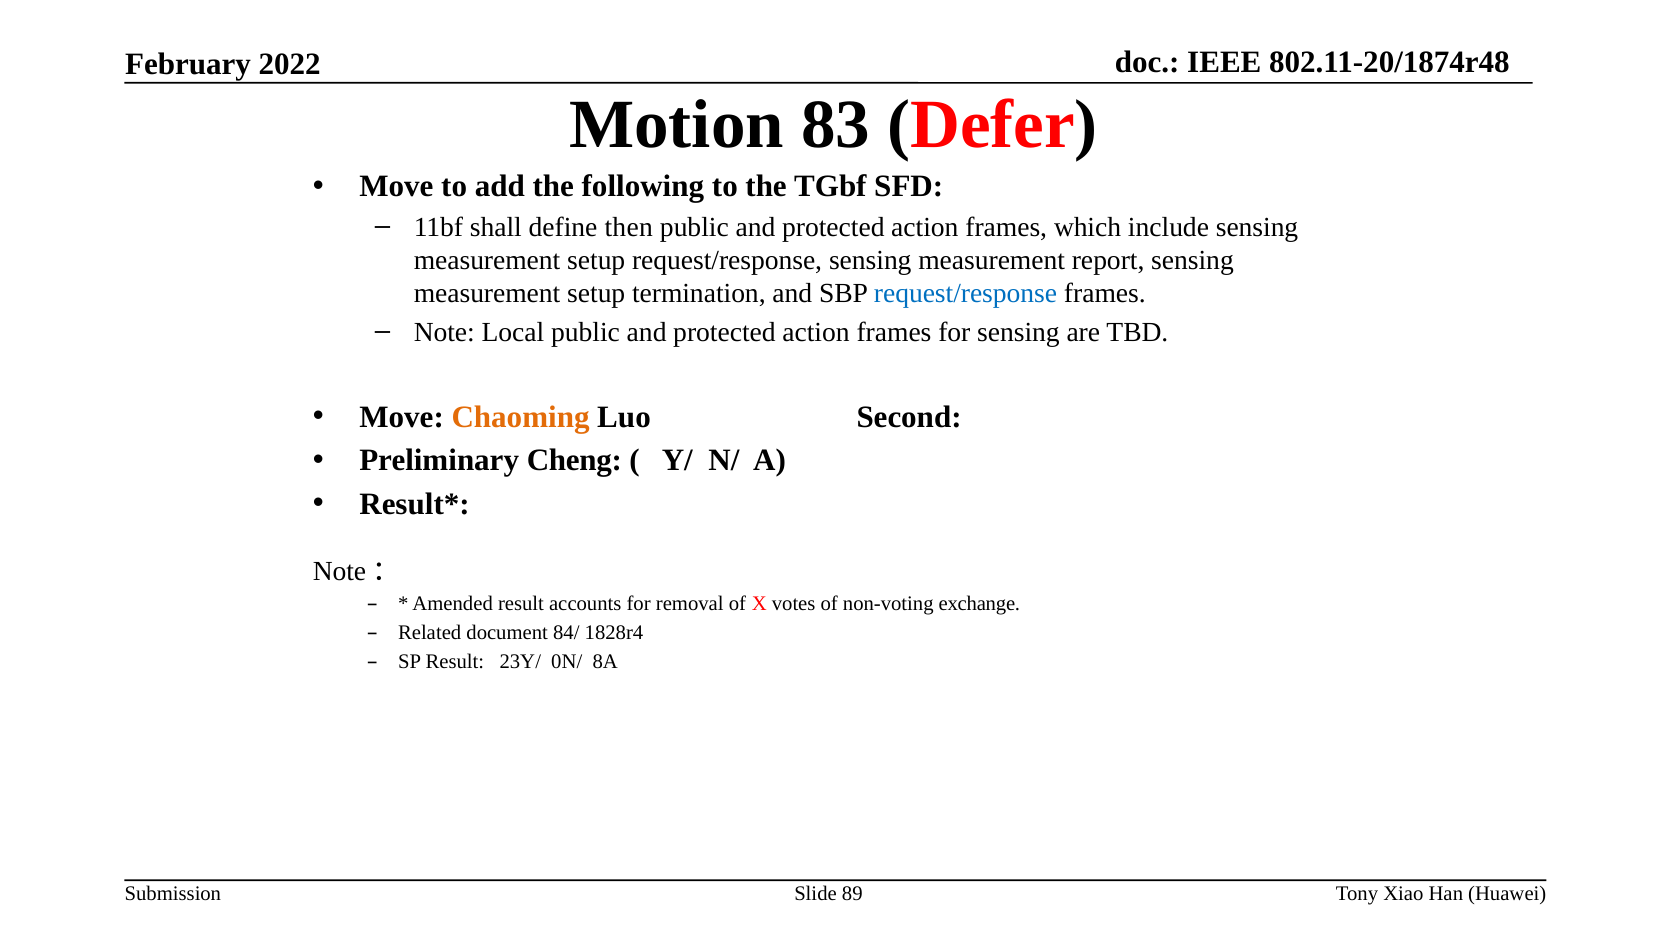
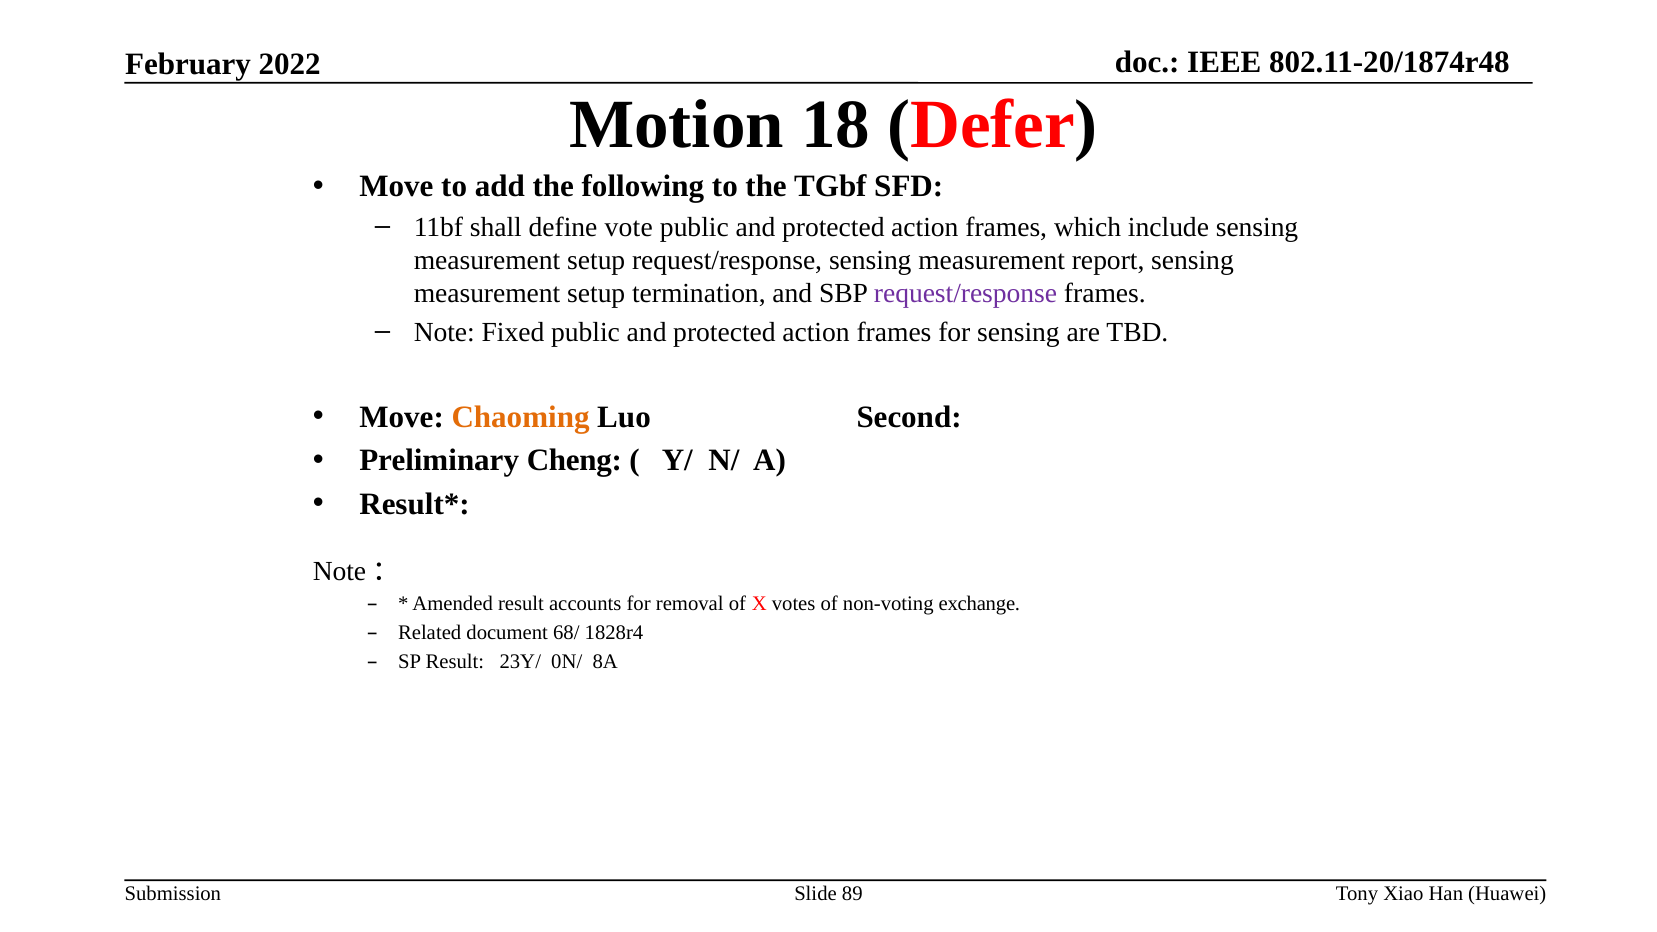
83: 83 -> 18
then: then -> vote
request/response at (966, 293) colour: blue -> purple
Local: Local -> Fixed
84/: 84/ -> 68/
